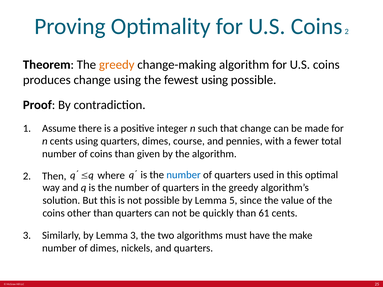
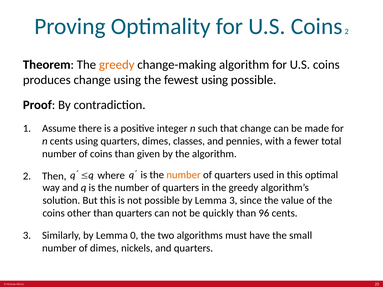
course: course -> classes
number at (184, 175) colour: blue -> orange
Lemma 5: 5 -> 3
61: 61 -> 96
Lemma 3: 3 -> 0
make: make -> small
